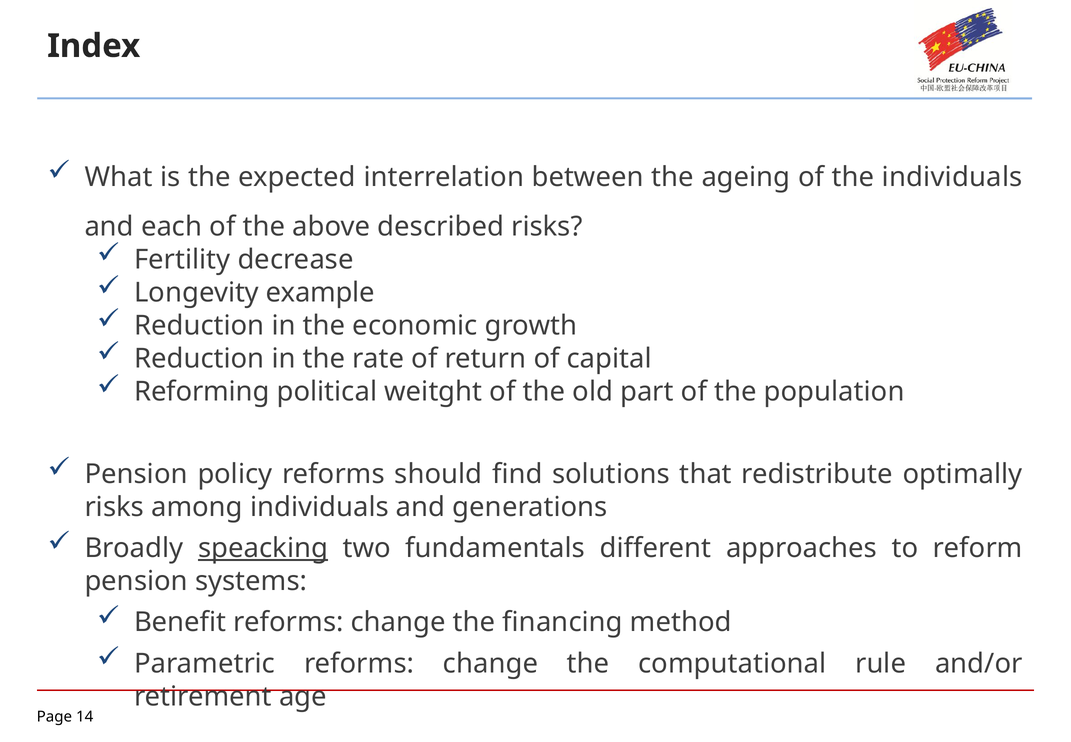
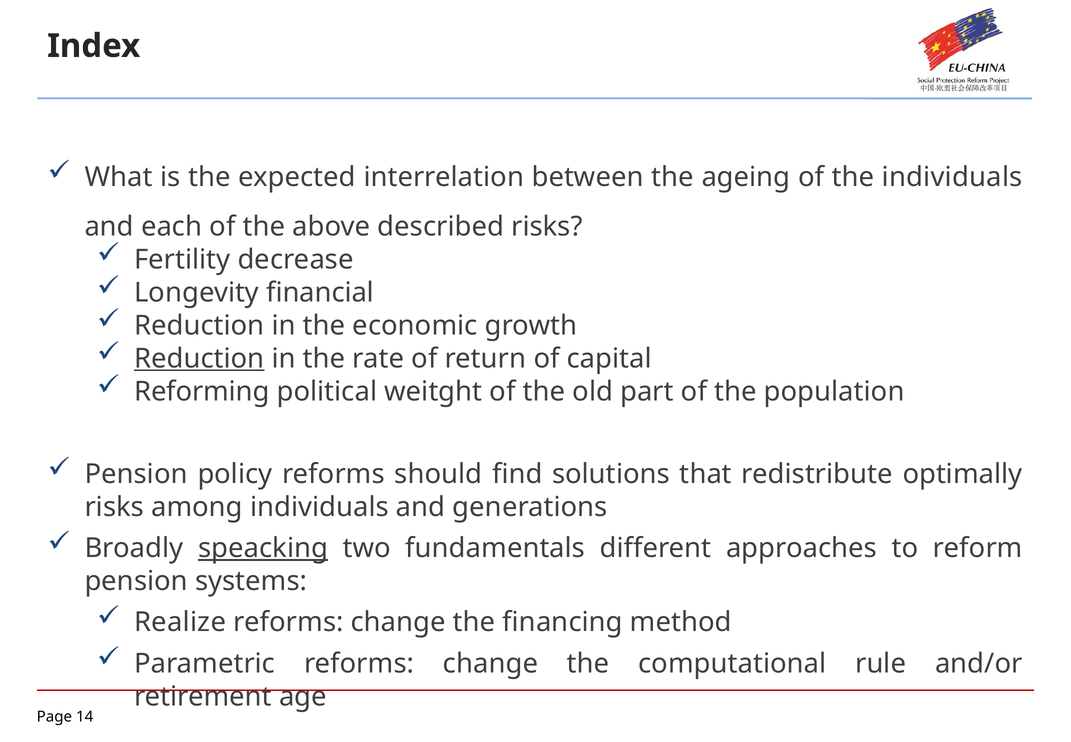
example: example -> financial
Reduction at (199, 358) underline: none -> present
Benefit: Benefit -> Realize
